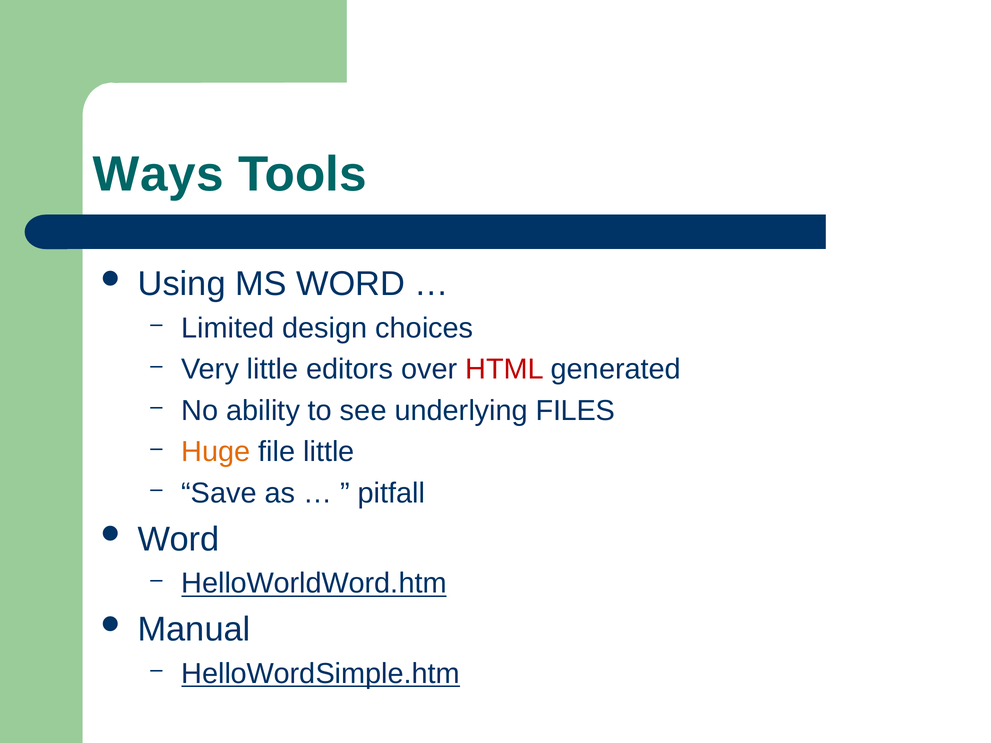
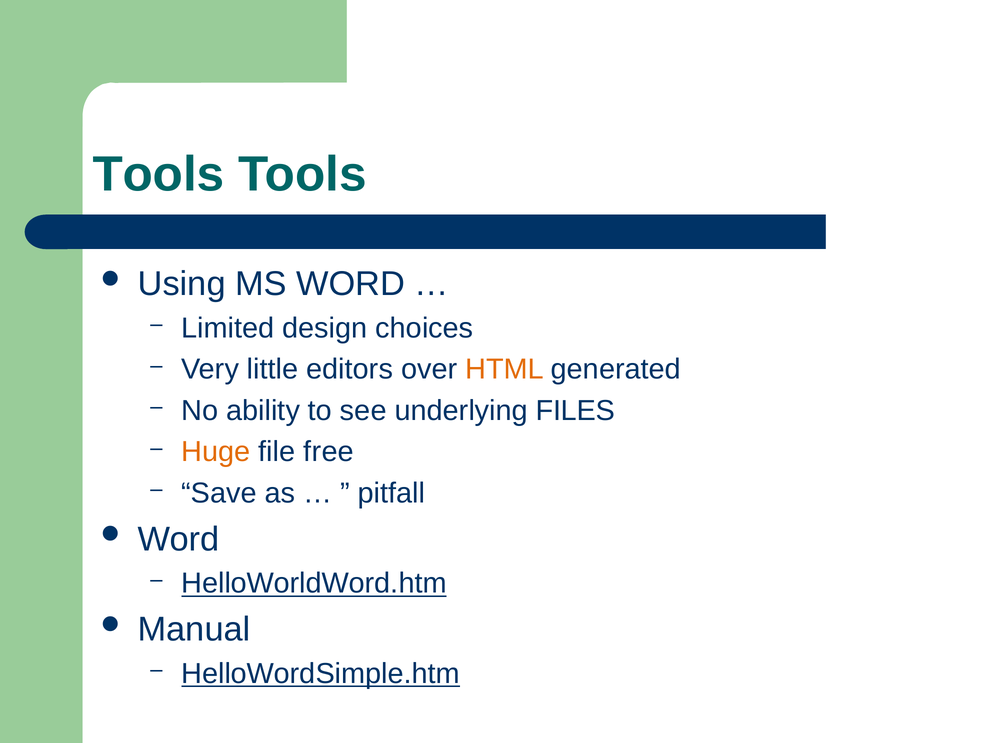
Ways at (158, 174): Ways -> Tools
HTML colour: red -> orange
file little: little -> free
